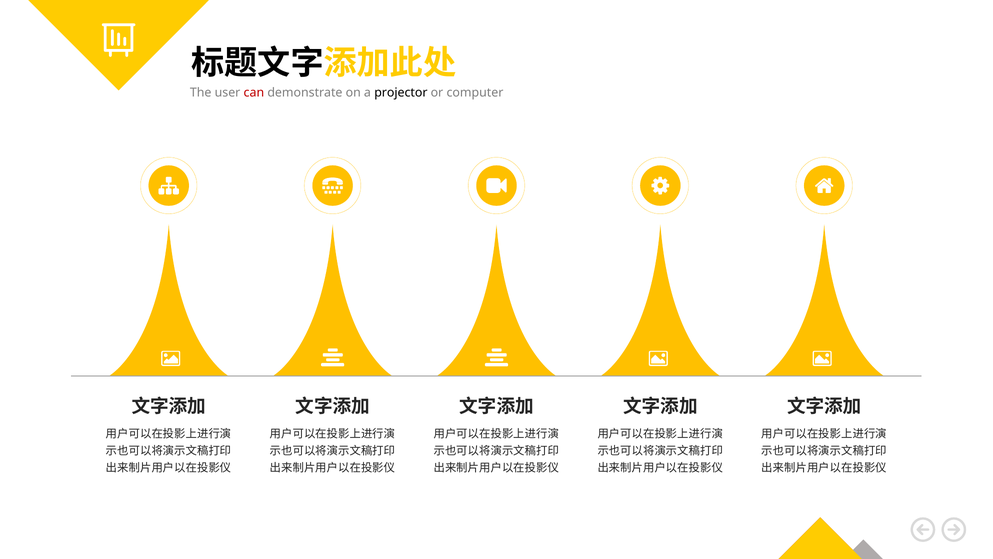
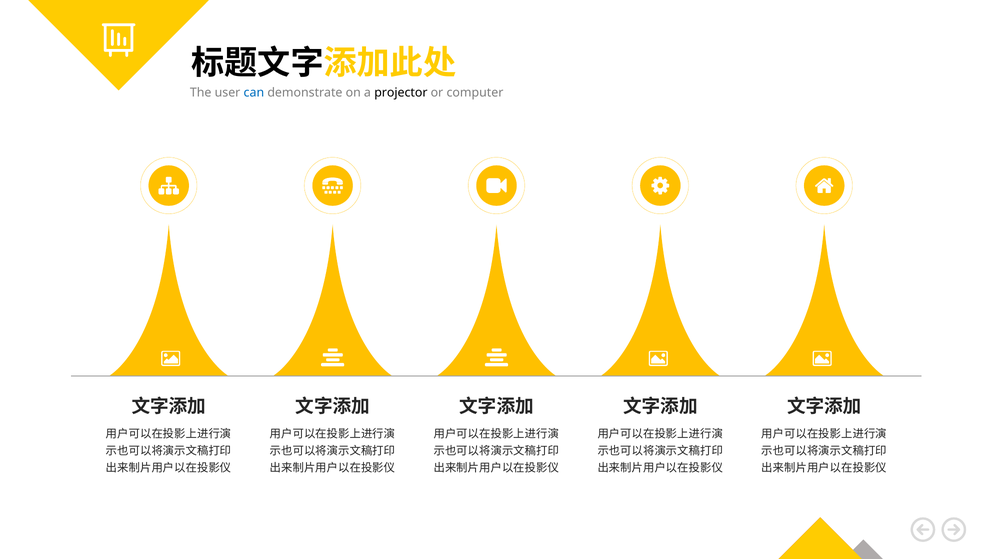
can colour: red -> blue
